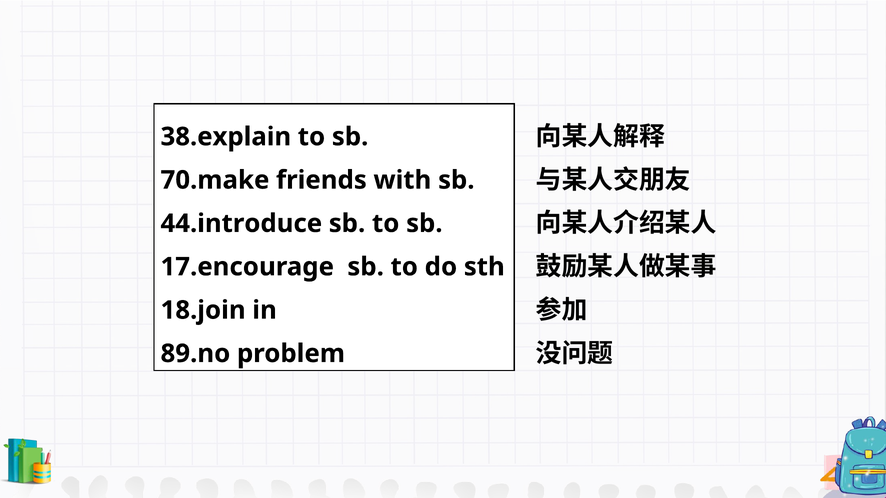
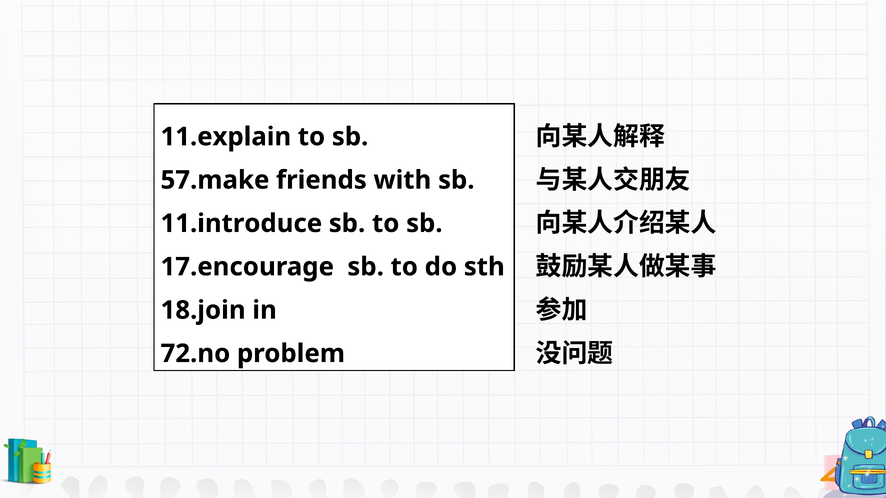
38.explain: 38.explain -> 11.explain
70.make: 70.make -> 57.make
44.introduce: 44.introduce -> 11.introduce
89.no: 89.no -> 72.no
